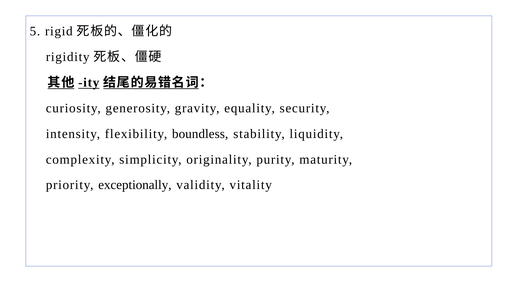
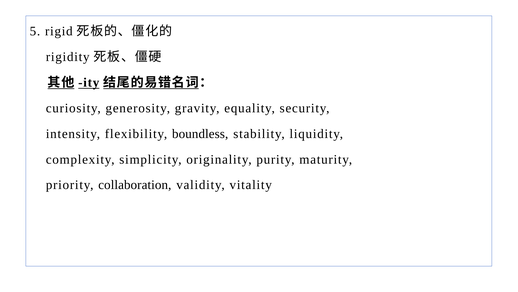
exceptionally: exceptionally -> collaboration
